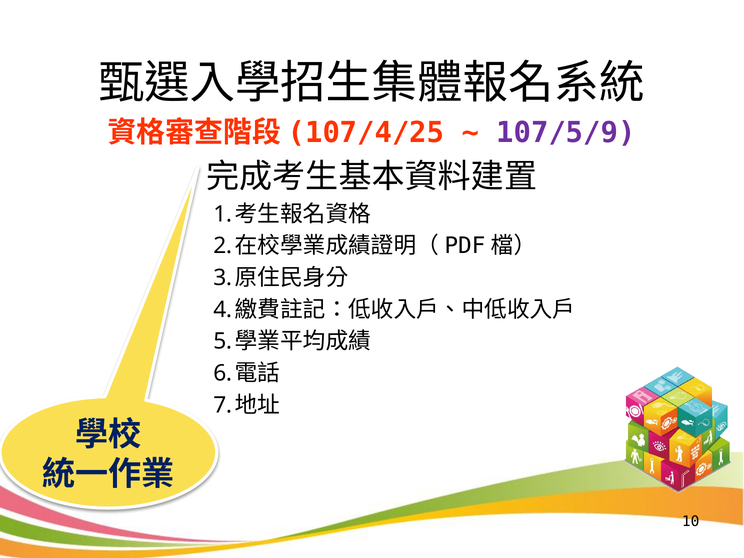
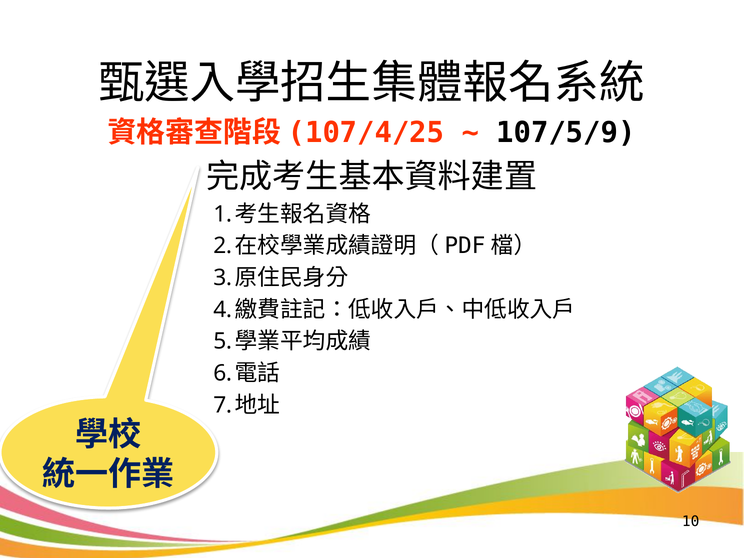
107/5/9 colour: purple -> black
